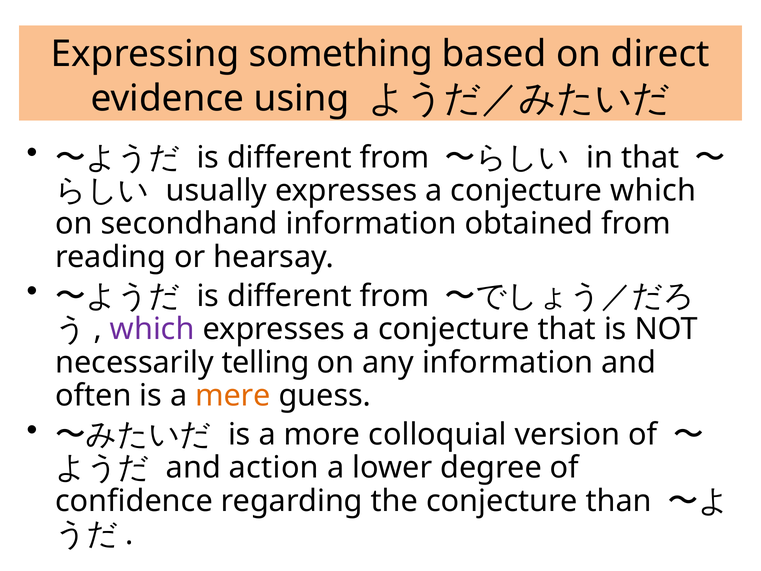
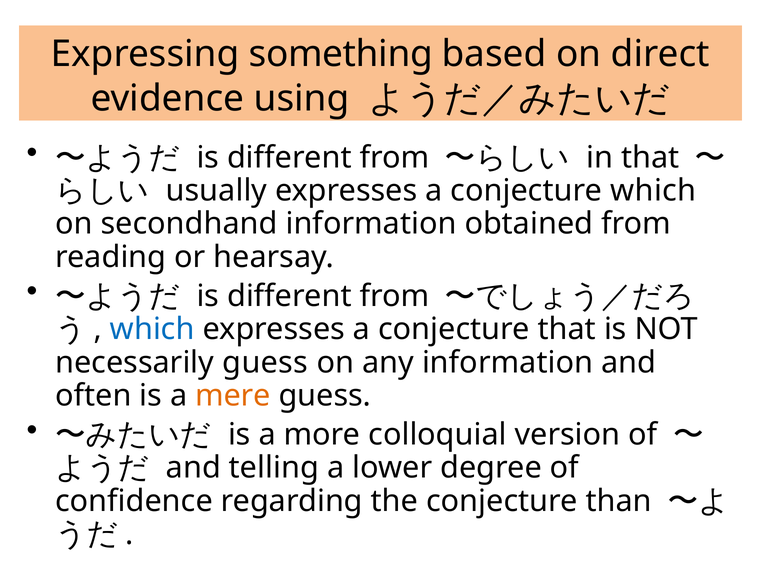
which at (152, 329) colour: purple -> blue
necessarily telling: telling -> guess
action: action -> telling
